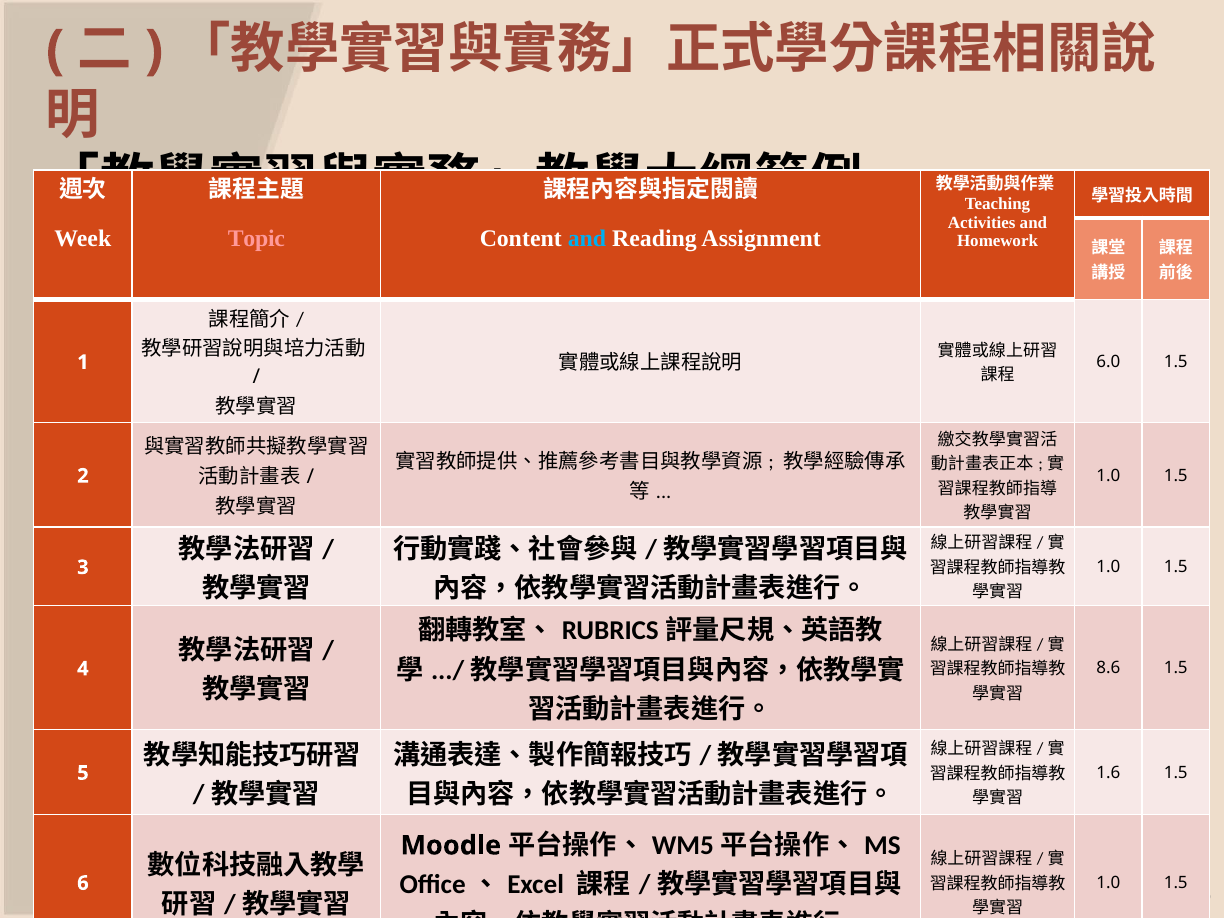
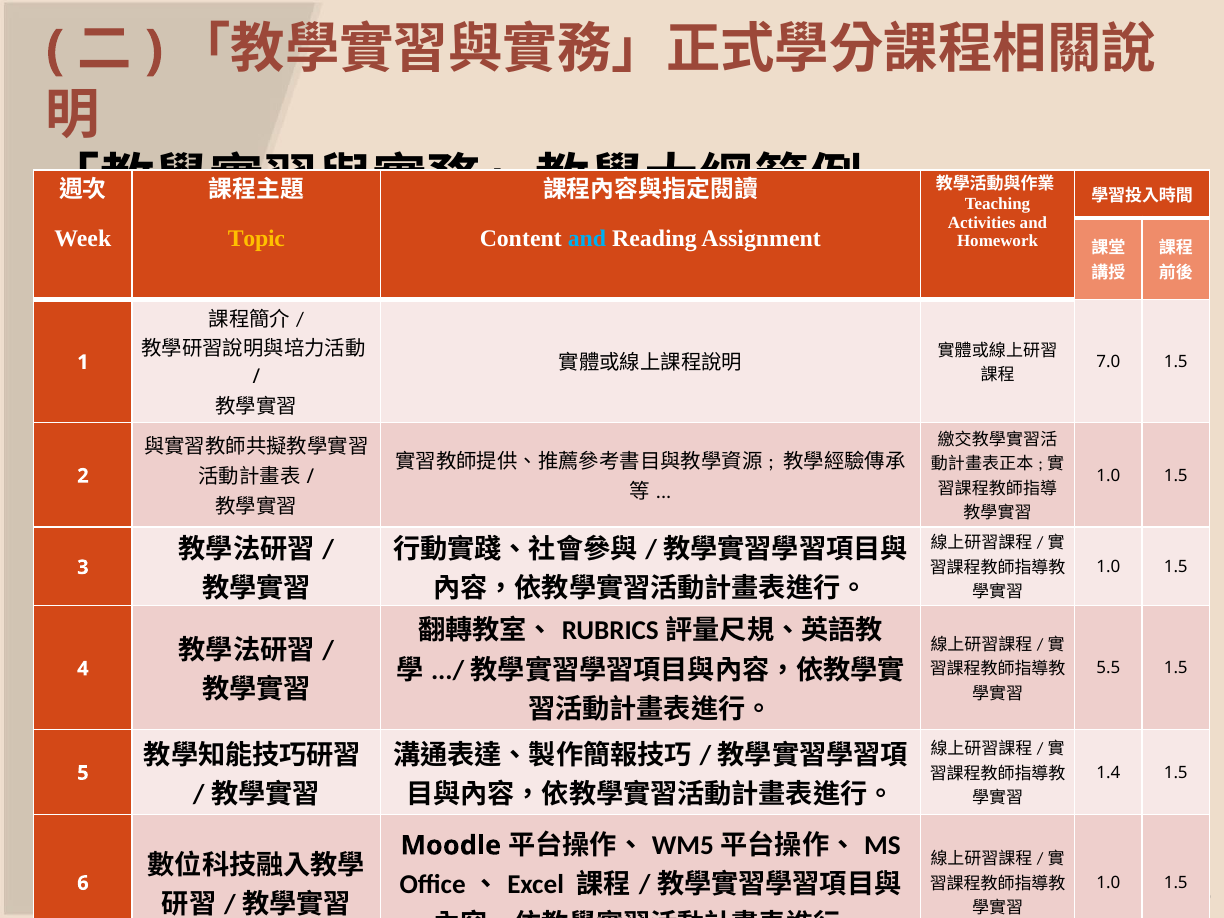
Topic colour: pink -> yellow
6.0: 6.0 -> 7.0
8.6: 8.6 -> 5.5
1.6: 1.6 -> 1.4
